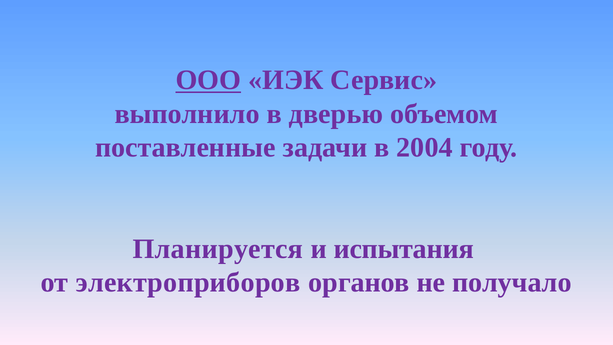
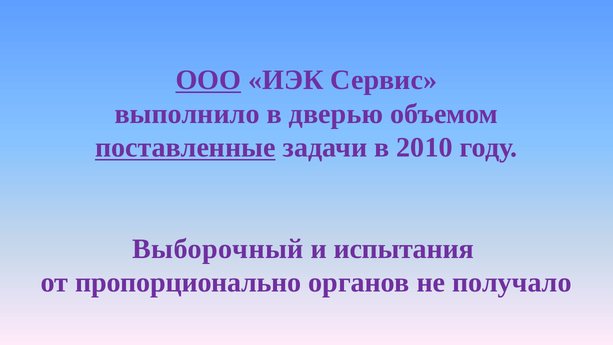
поставленные underline: none -> present
2004: 2004 -> 2010
Планируется: Планируется -> Выборочный
электроприборов: электроприборов -> пропорционально
